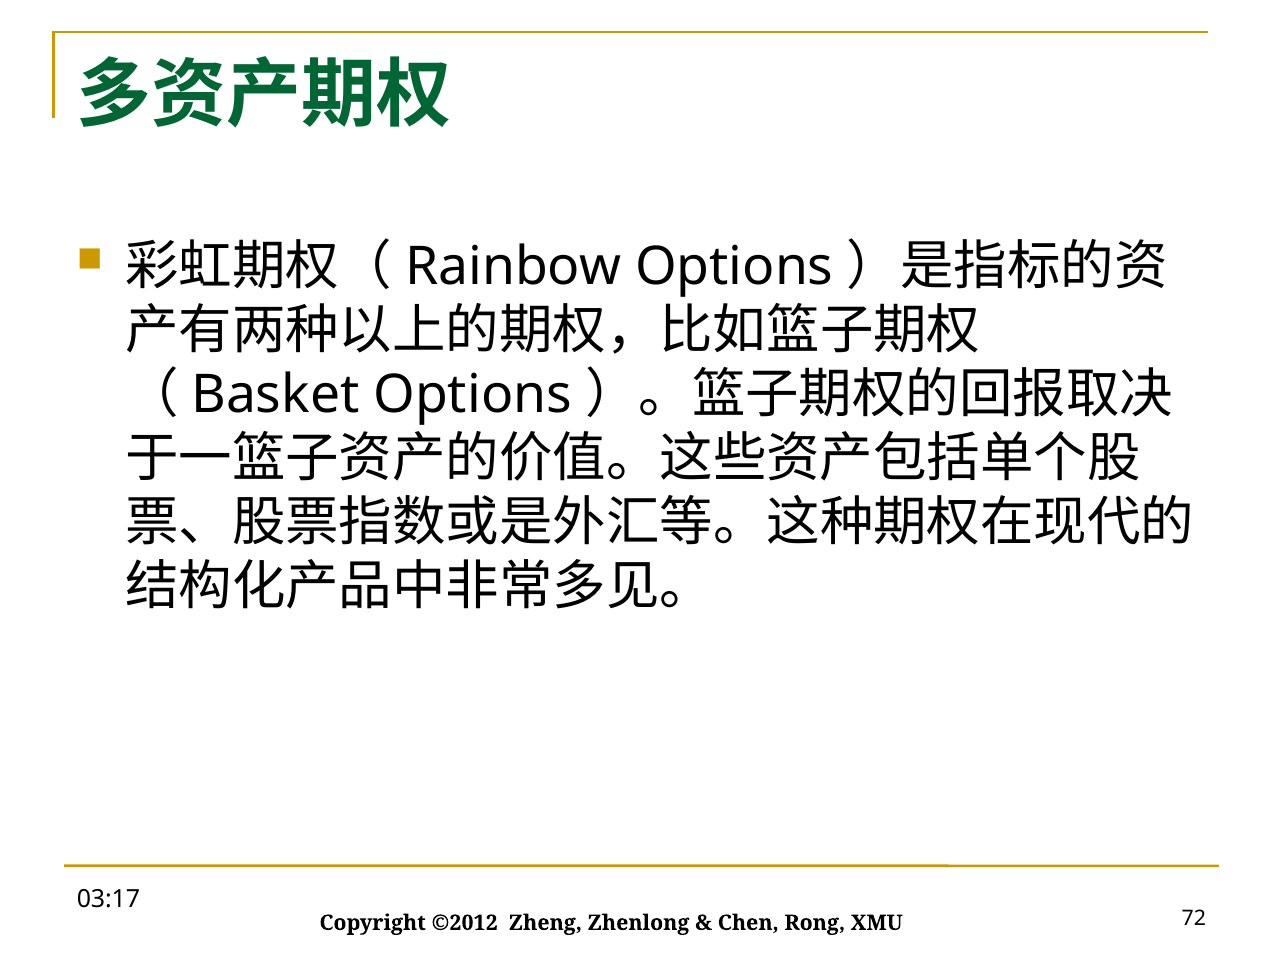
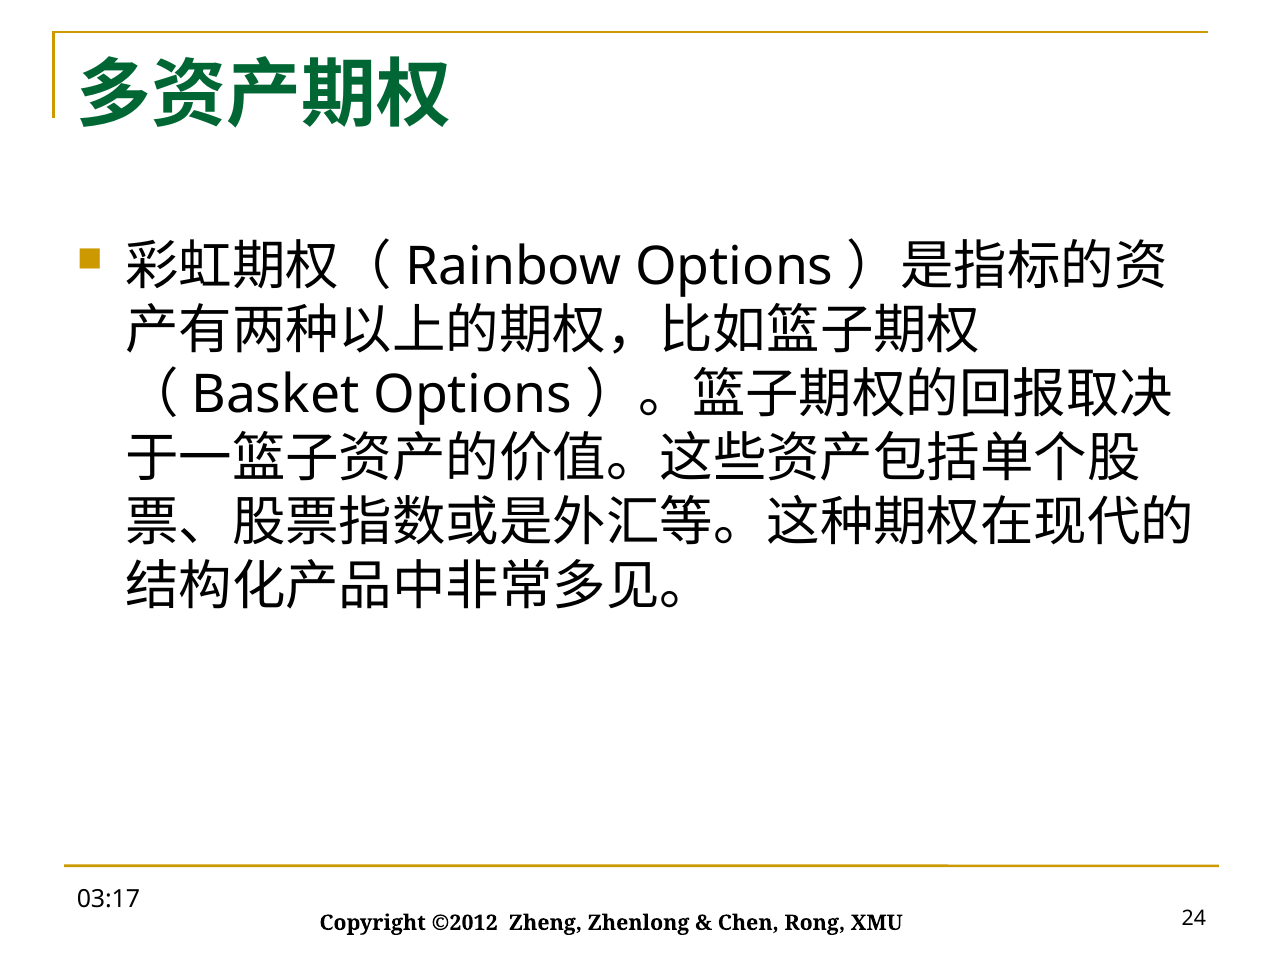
72: 72 -> 24
